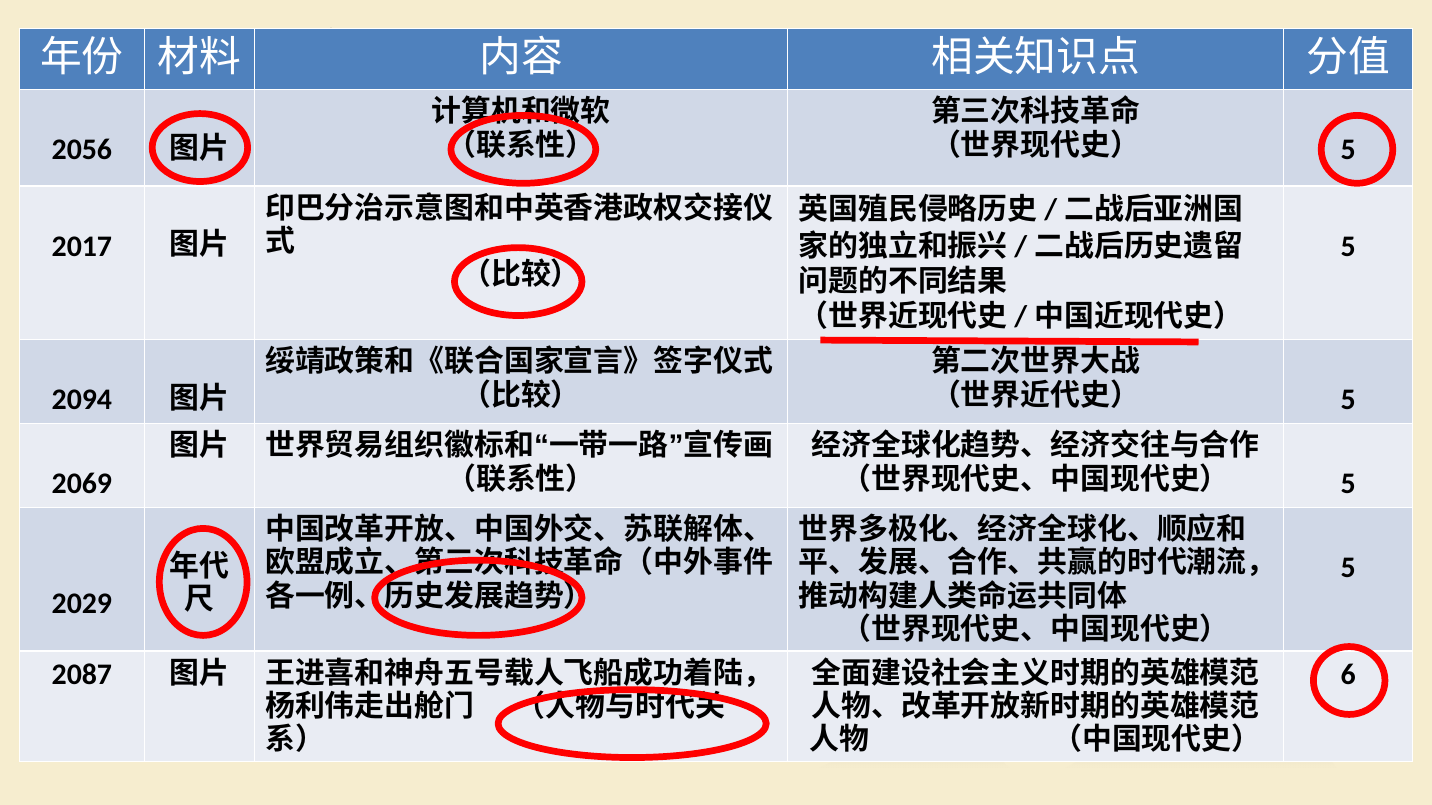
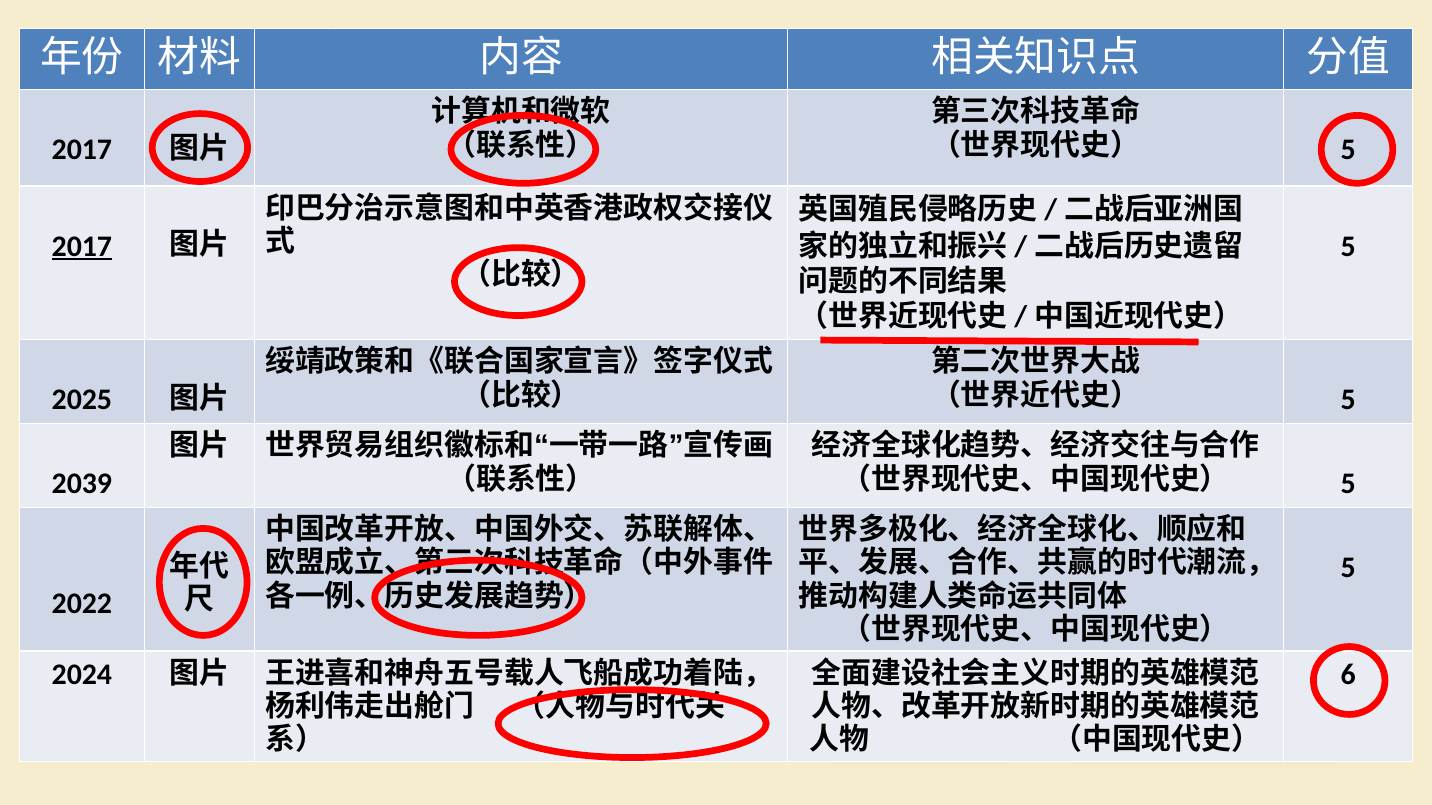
2056 at (82, 150): 2056 -> 2017
2017 at (82, 247) underline: none -> present
2094: 2094 -> 2025
2069: 2069 -> 2039
2029: 2029 -> 2022
2087: 2087 -> 2024
